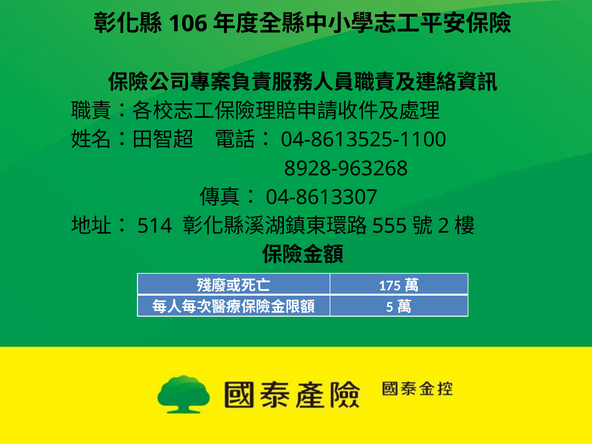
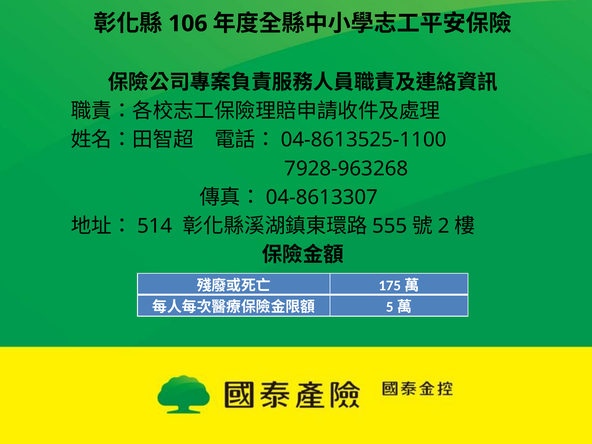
8928-963268: 8928-963268 -> 7928-963268
